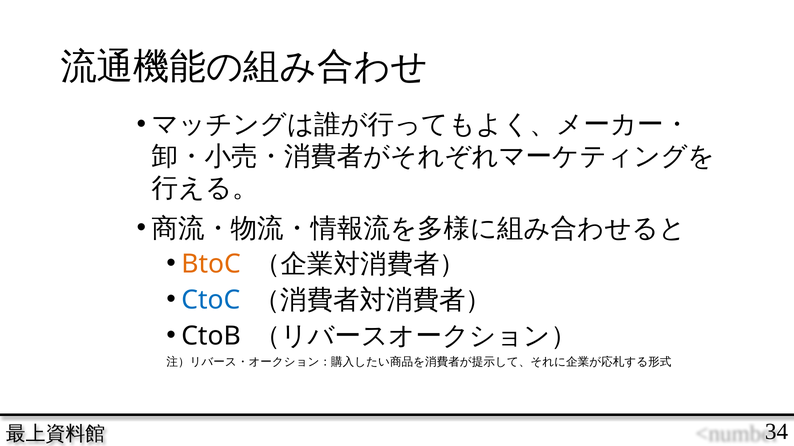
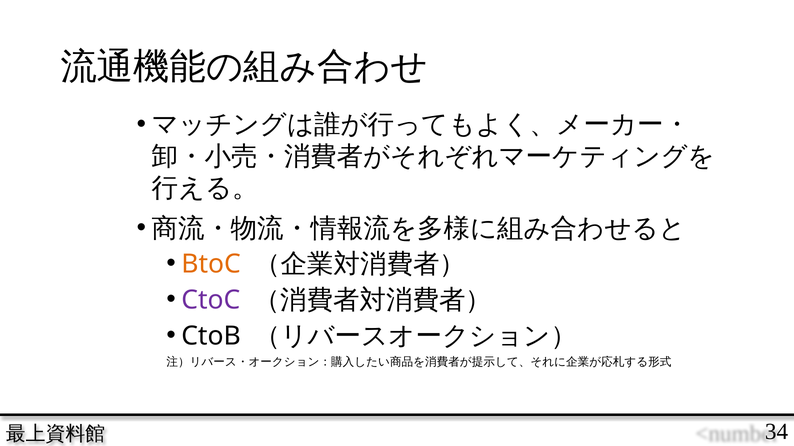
CtoC colour: blue -> purple
